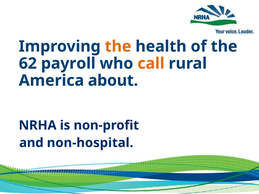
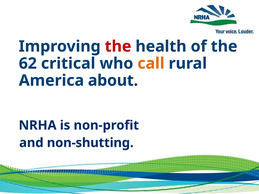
the at (118, 46) colour: orange -> red
payroll: payroll -> critical
non-hospital: non-hospital -> non-shutting
